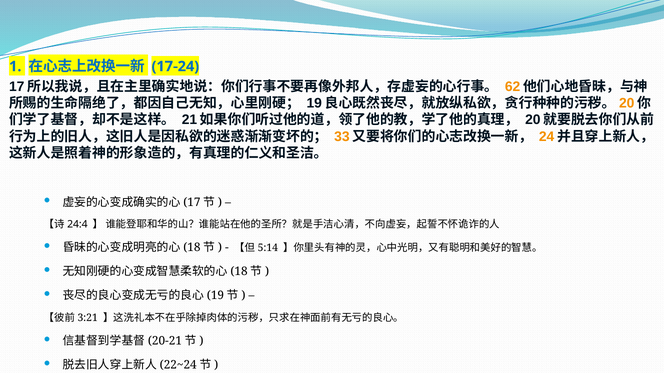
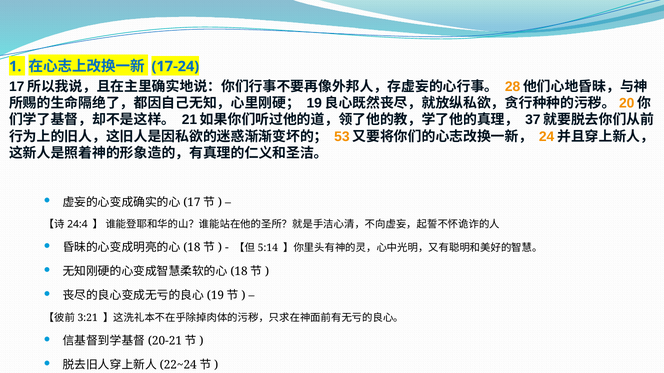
62: 62 -> 28
20: 20 -> 37
33: 33 -> 53
